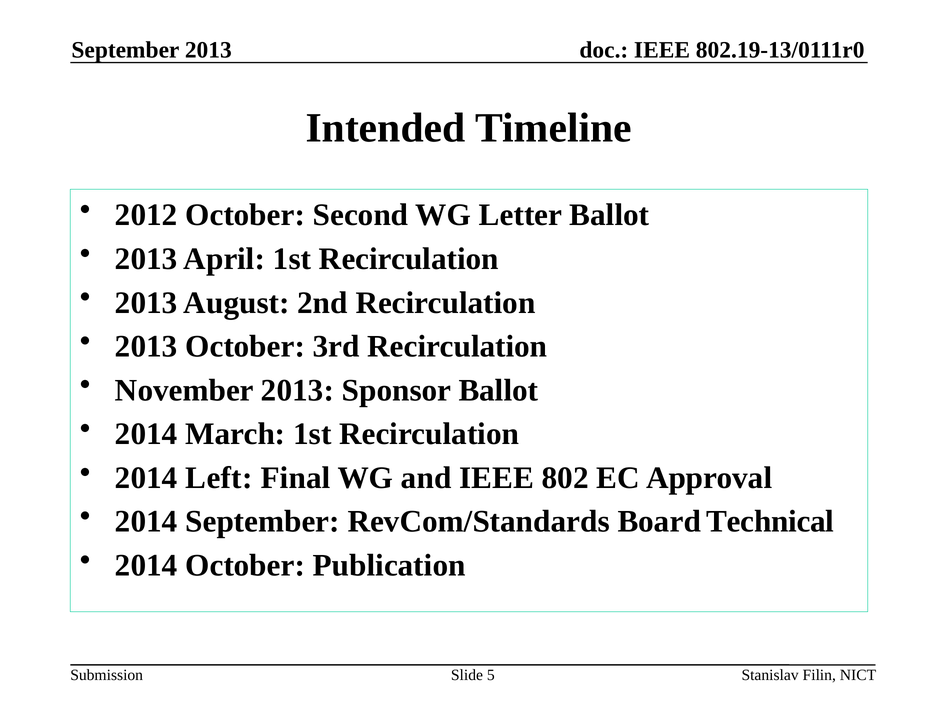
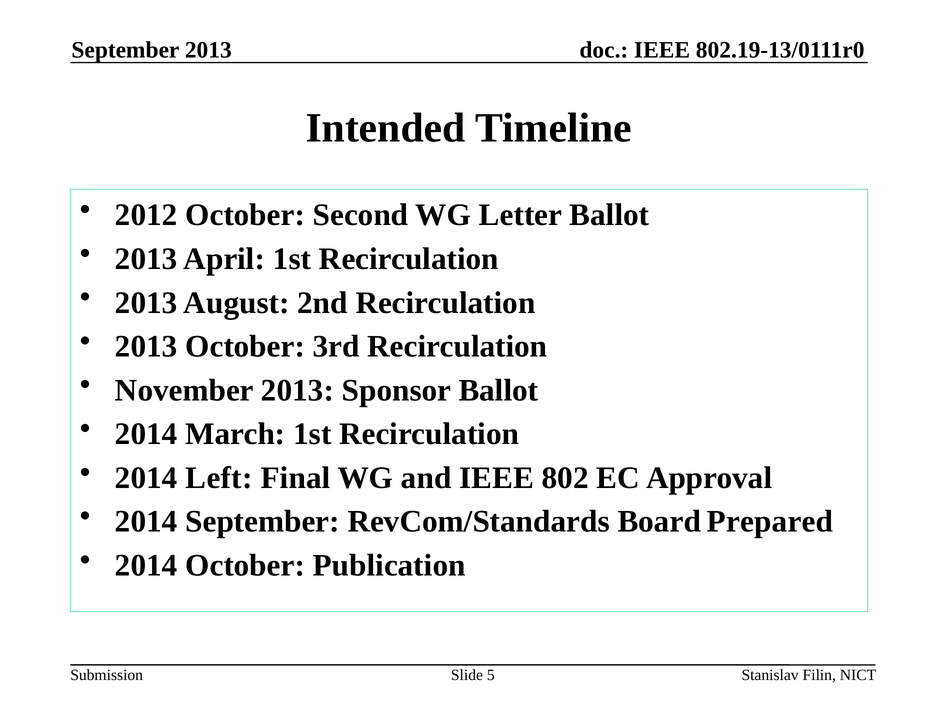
Technical: Technical -> Prepared
